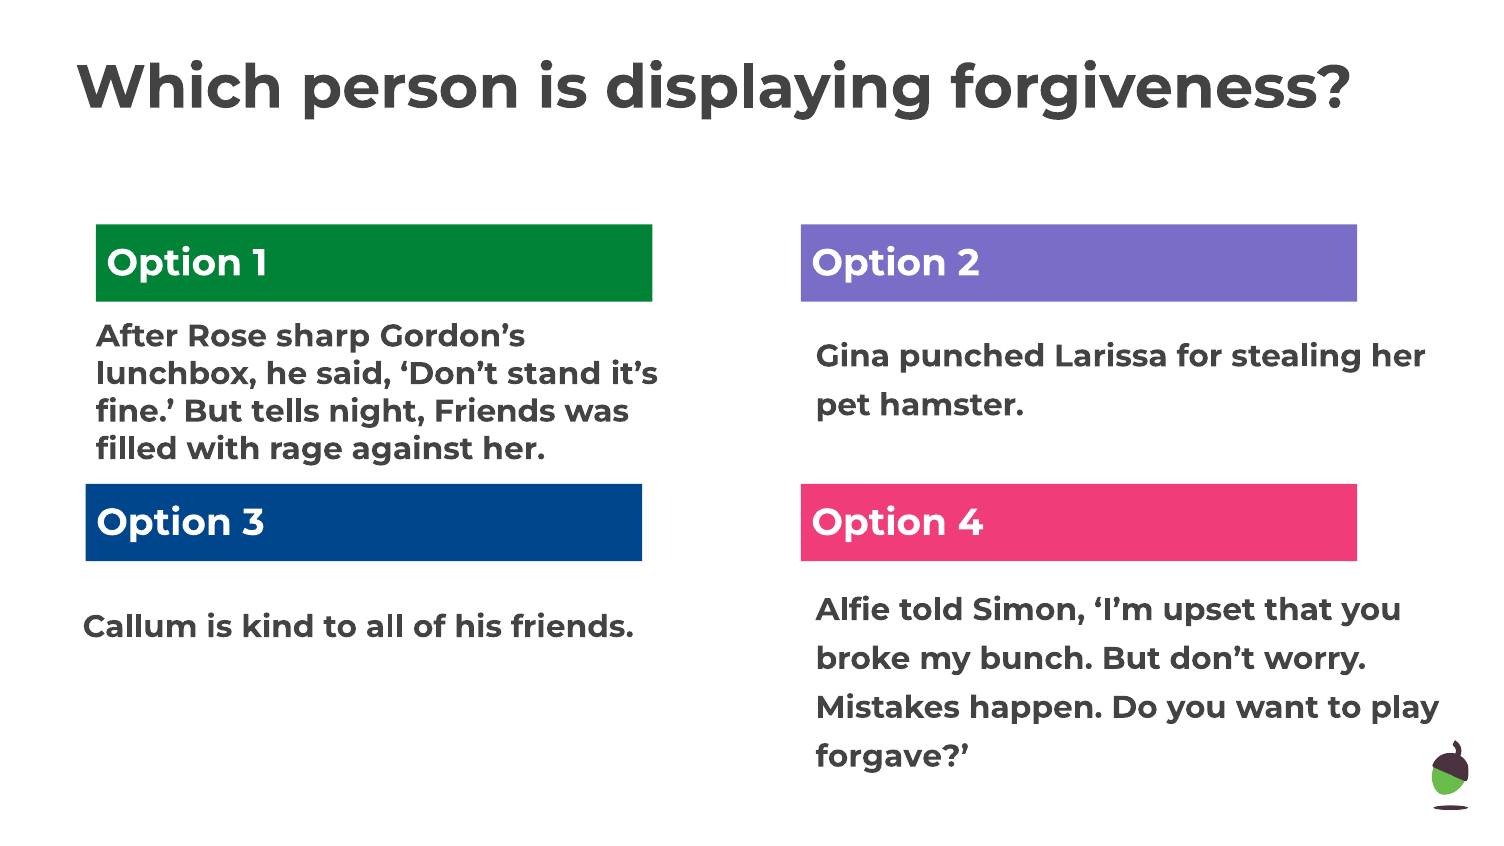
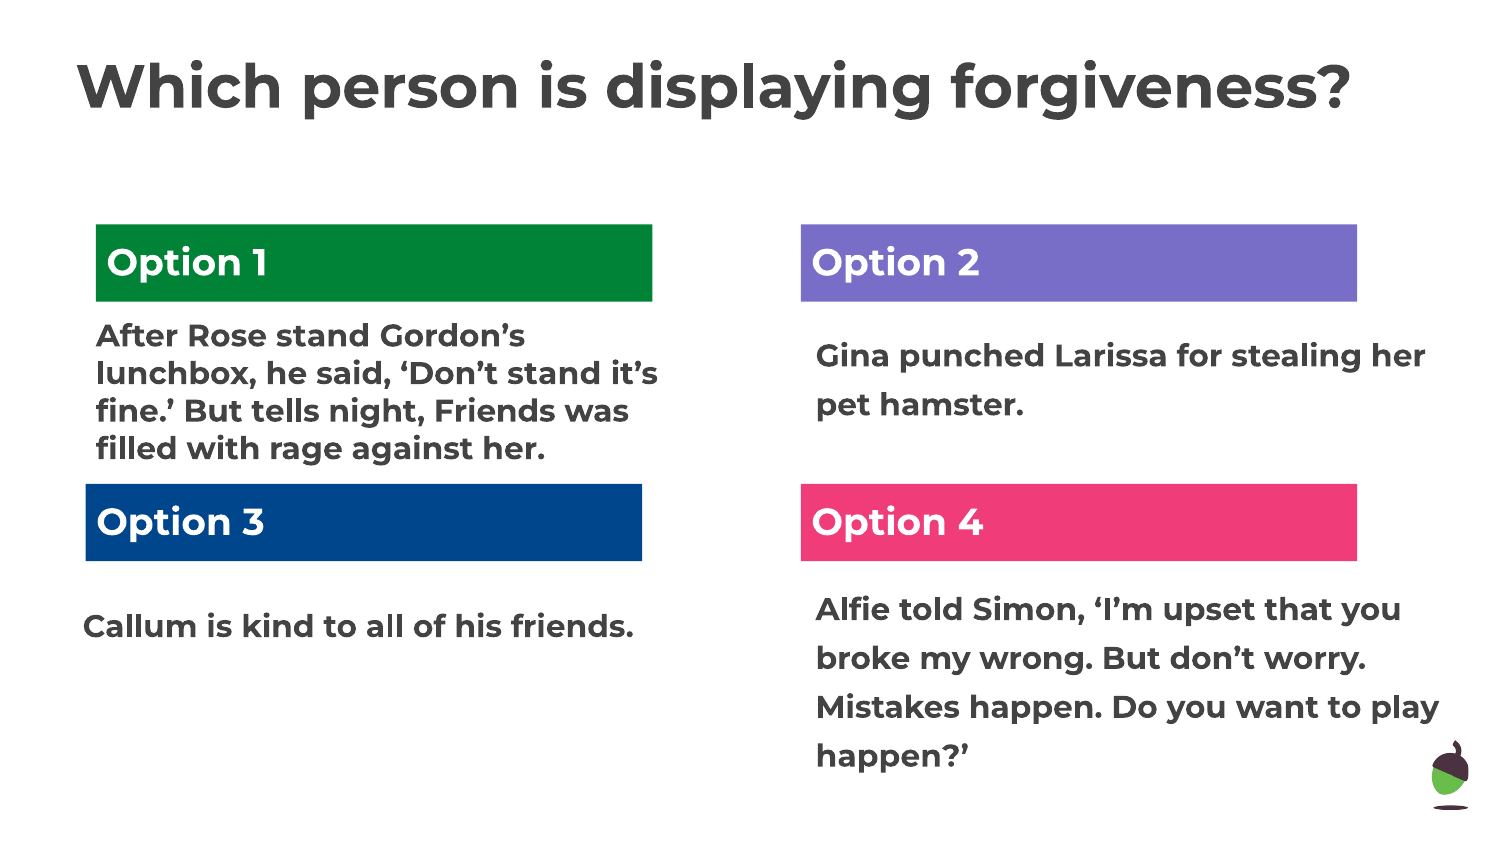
Rose sharp: sharp -> stand
bunch: bunch -> wrong
forgave at (892, 756): forgave -> happen
